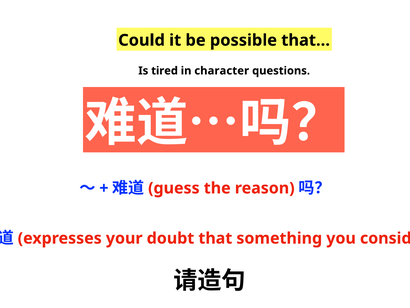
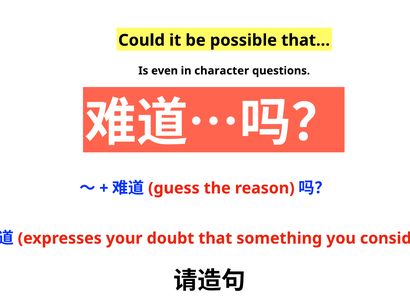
tired: tired -> even
